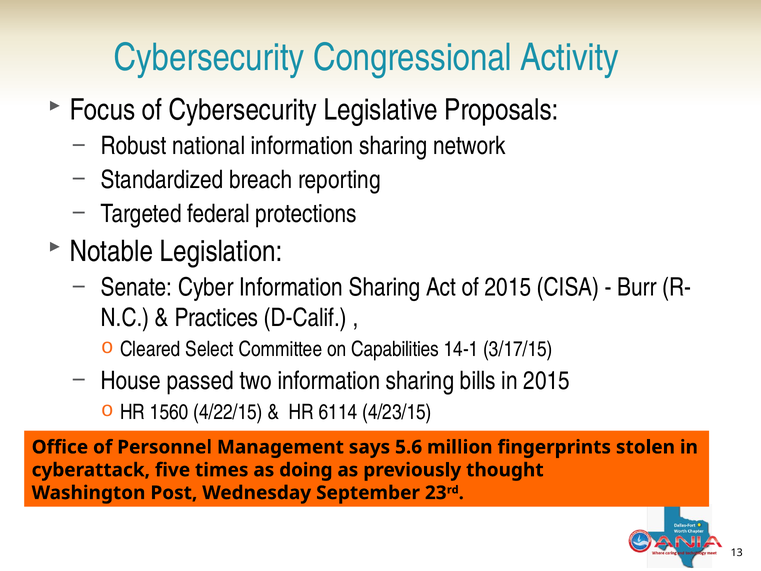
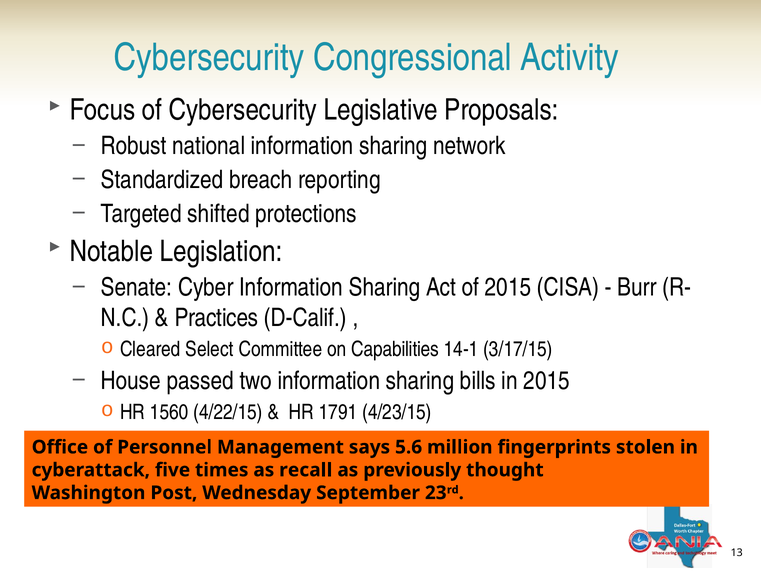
federal: federal -> shifted
6114: 6114 -> 1791
doing: doing -> recall
